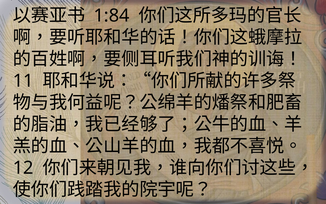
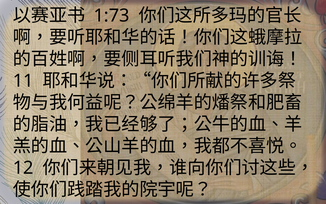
1:84: 1:84 -> 1:73
